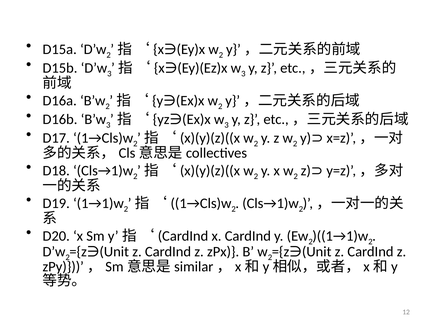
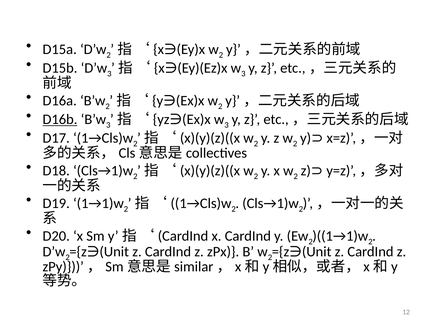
D16b underline: none -> present
